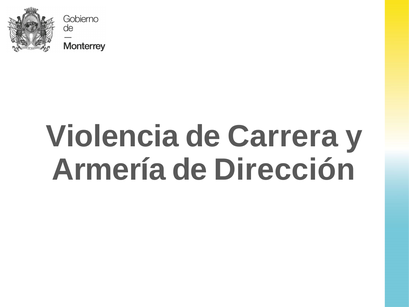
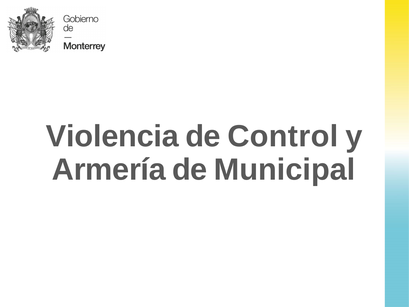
Carrera: Carrera -> Control
Dirección: Dirección -> Municipal
